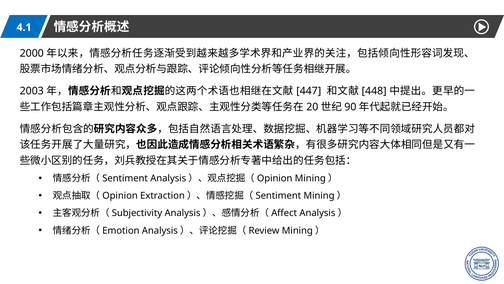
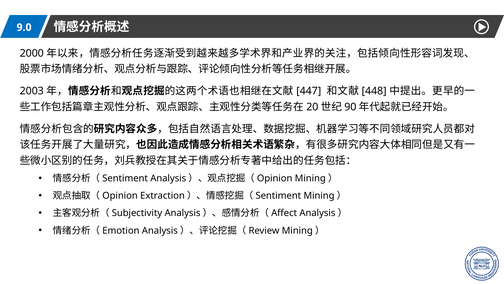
4.1: 4.1 -> 9.0
